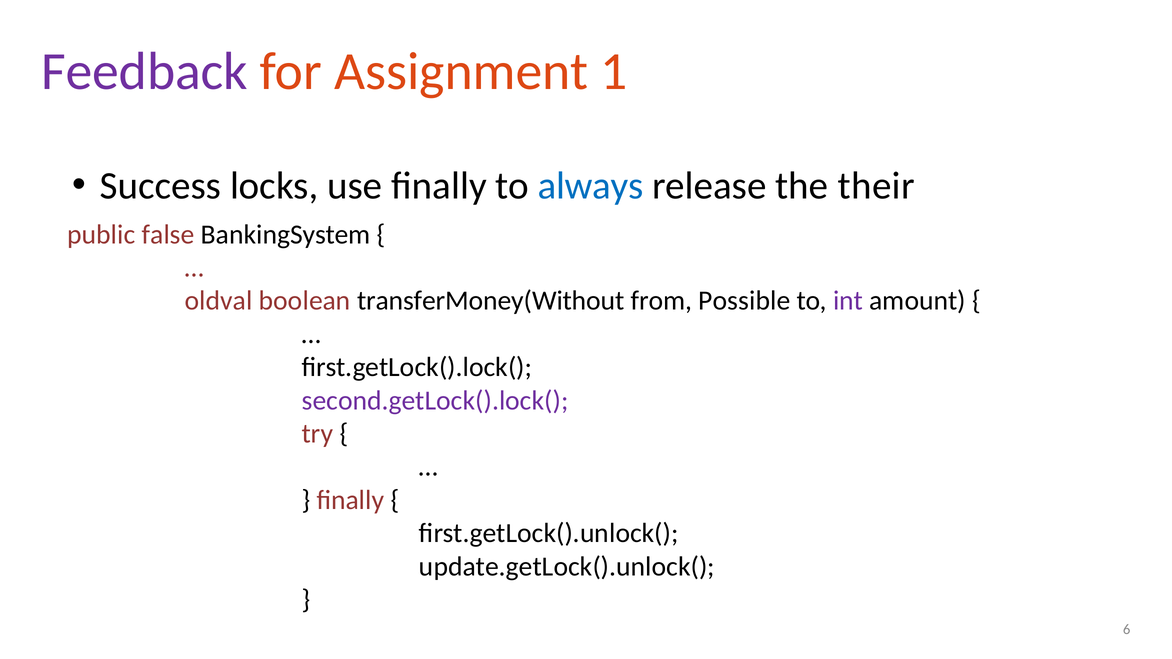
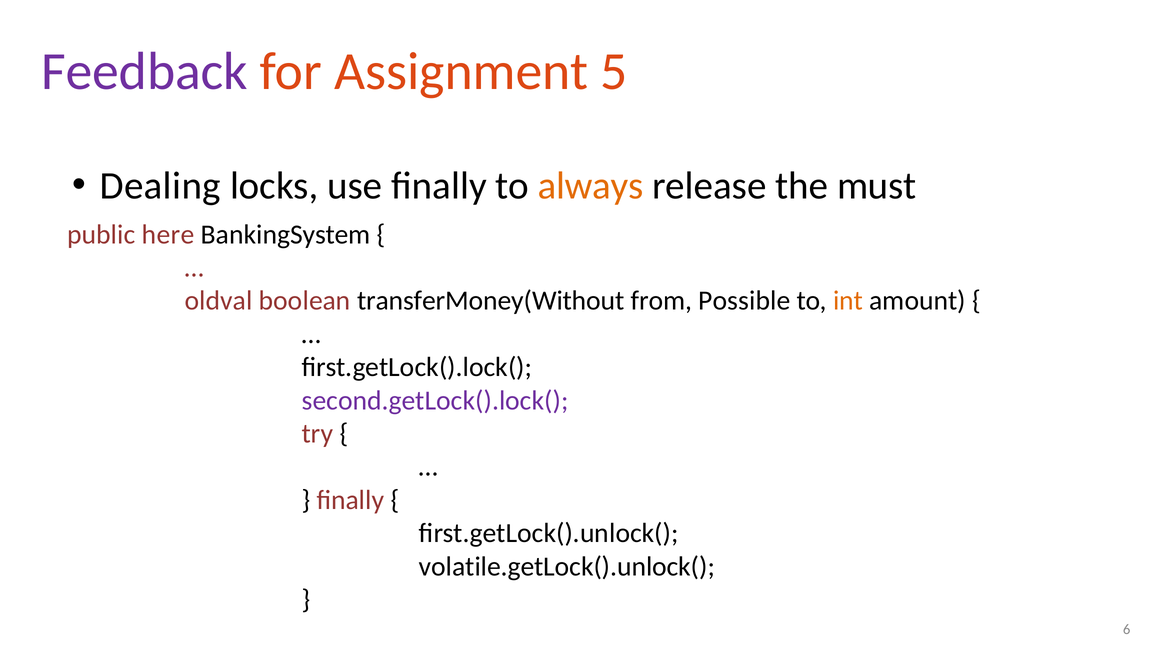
1: 1 -> 5
Success: Success -> Dealing
always colour: blue -> orange
their: their -> must
false: false -> here
int colour: purple -> orange
update.getLock().unlock(: update.getLock().unlock( -> volatile.getLock().unlock(
